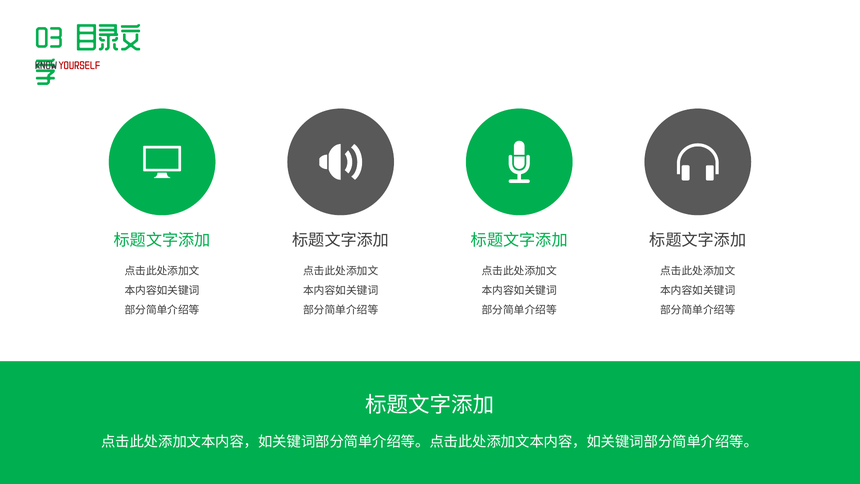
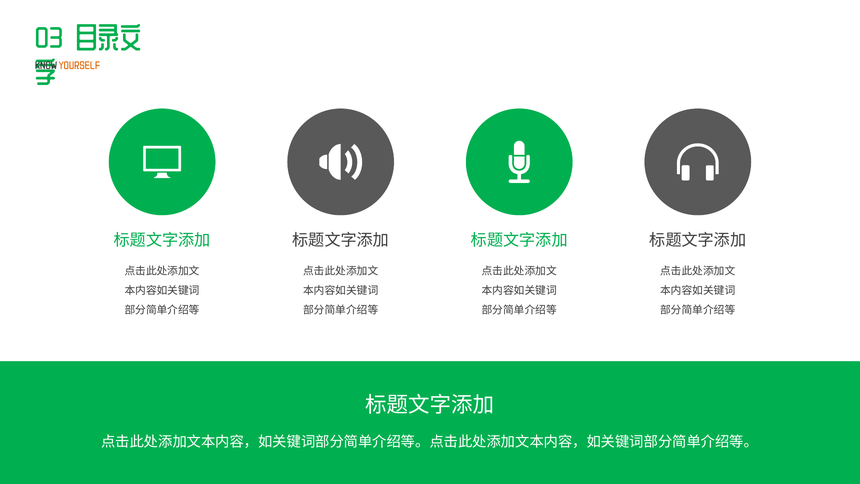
YOURSELF colour: red -> orange
